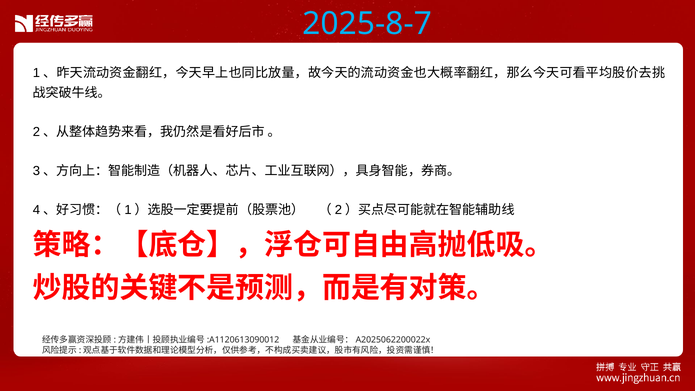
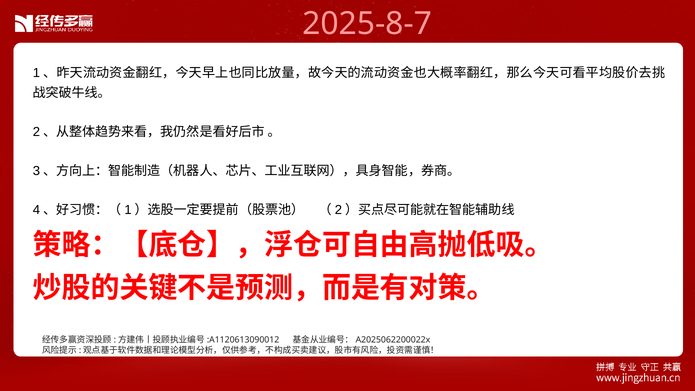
2025-8-7 colour: light blue -> pink
